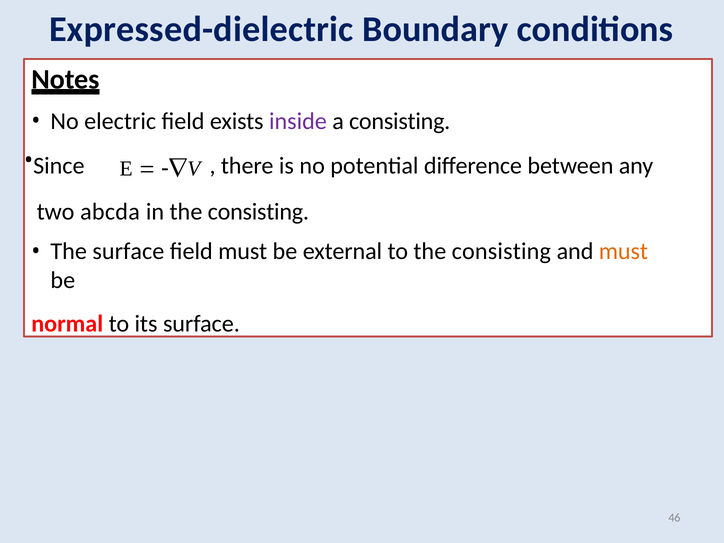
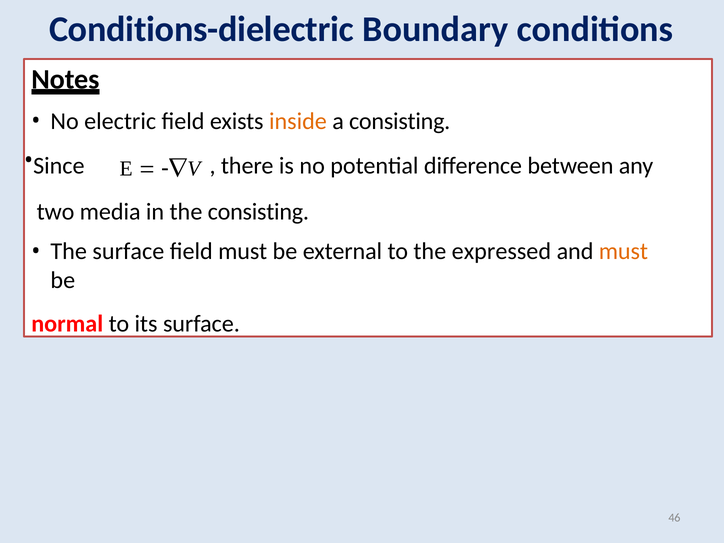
Expressed-dielectric: Expressed-dielectric -> Conditions-dielectric
inside colour: purple -> orange
abcda: abcda -> media
to the consisting: consisting -> expressed
